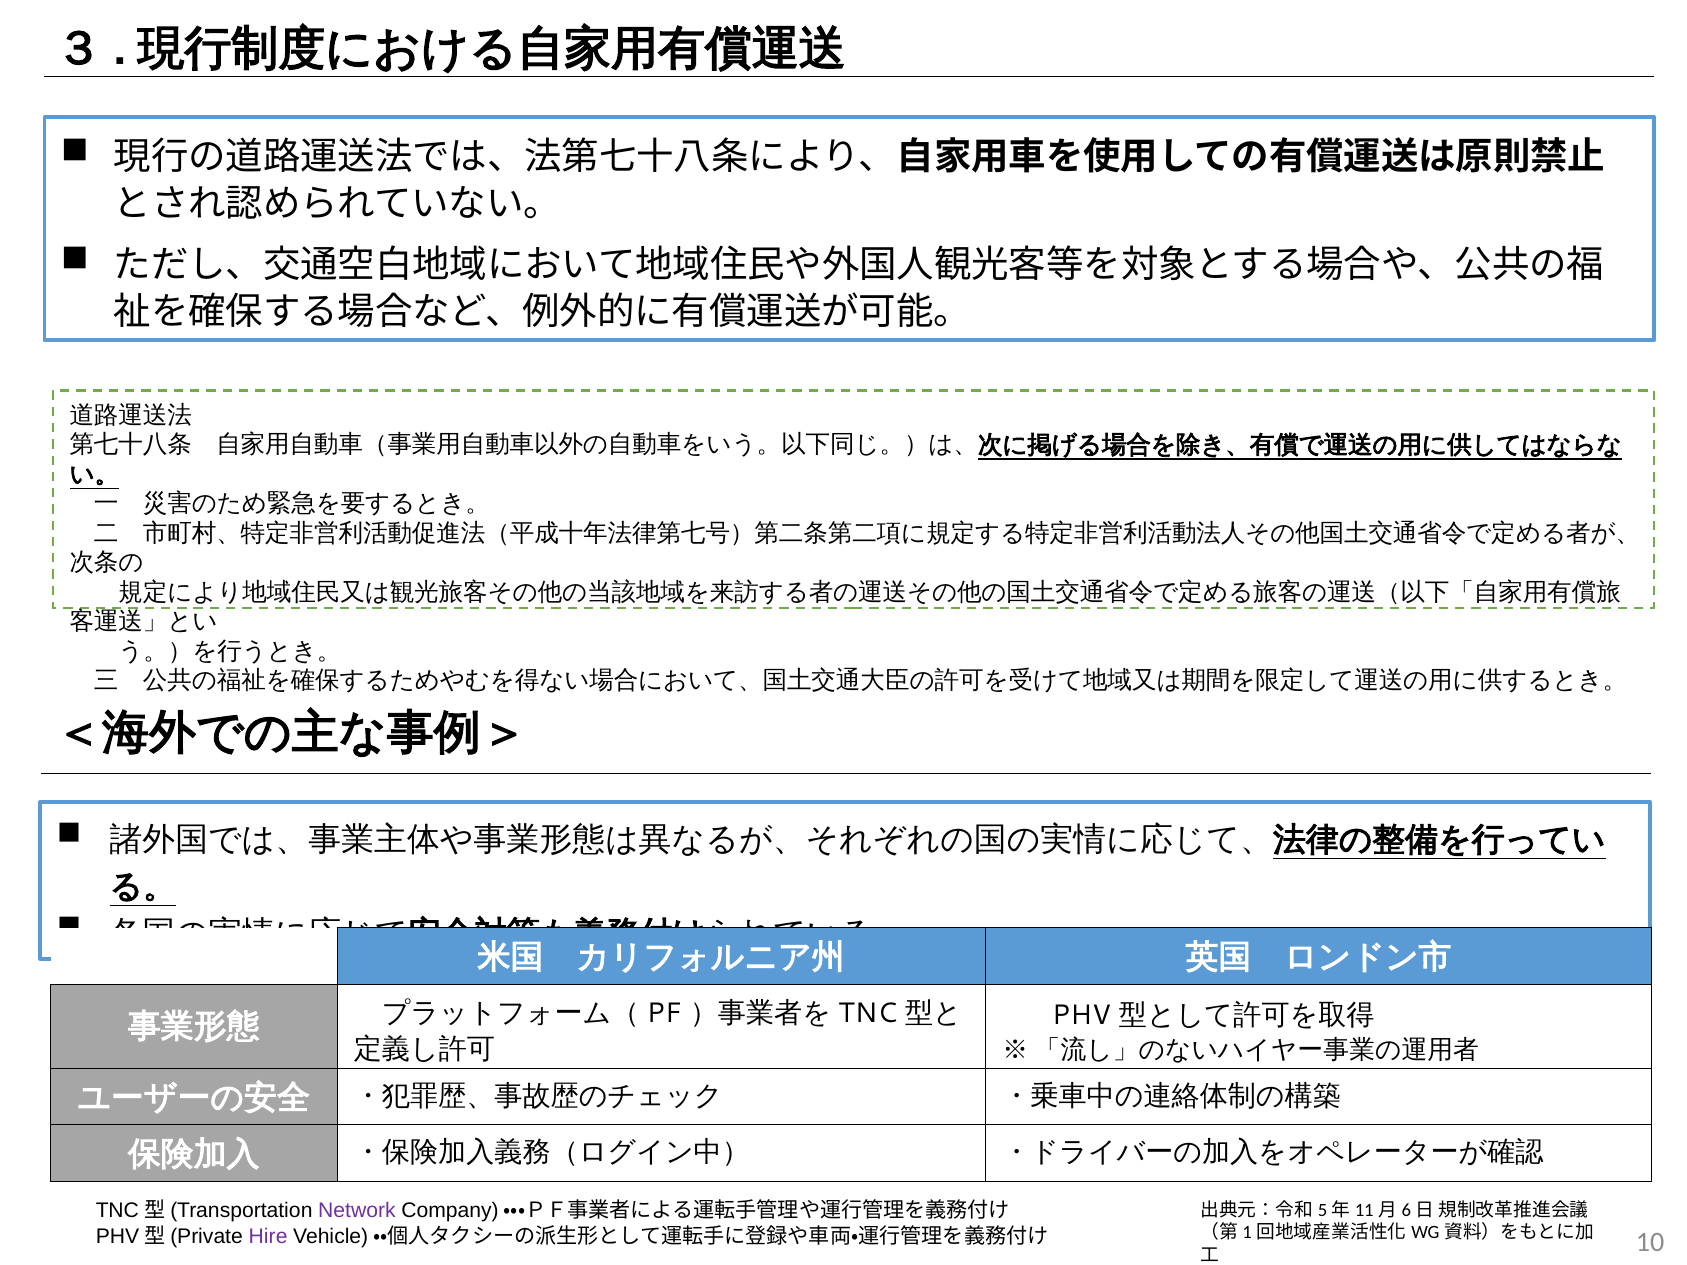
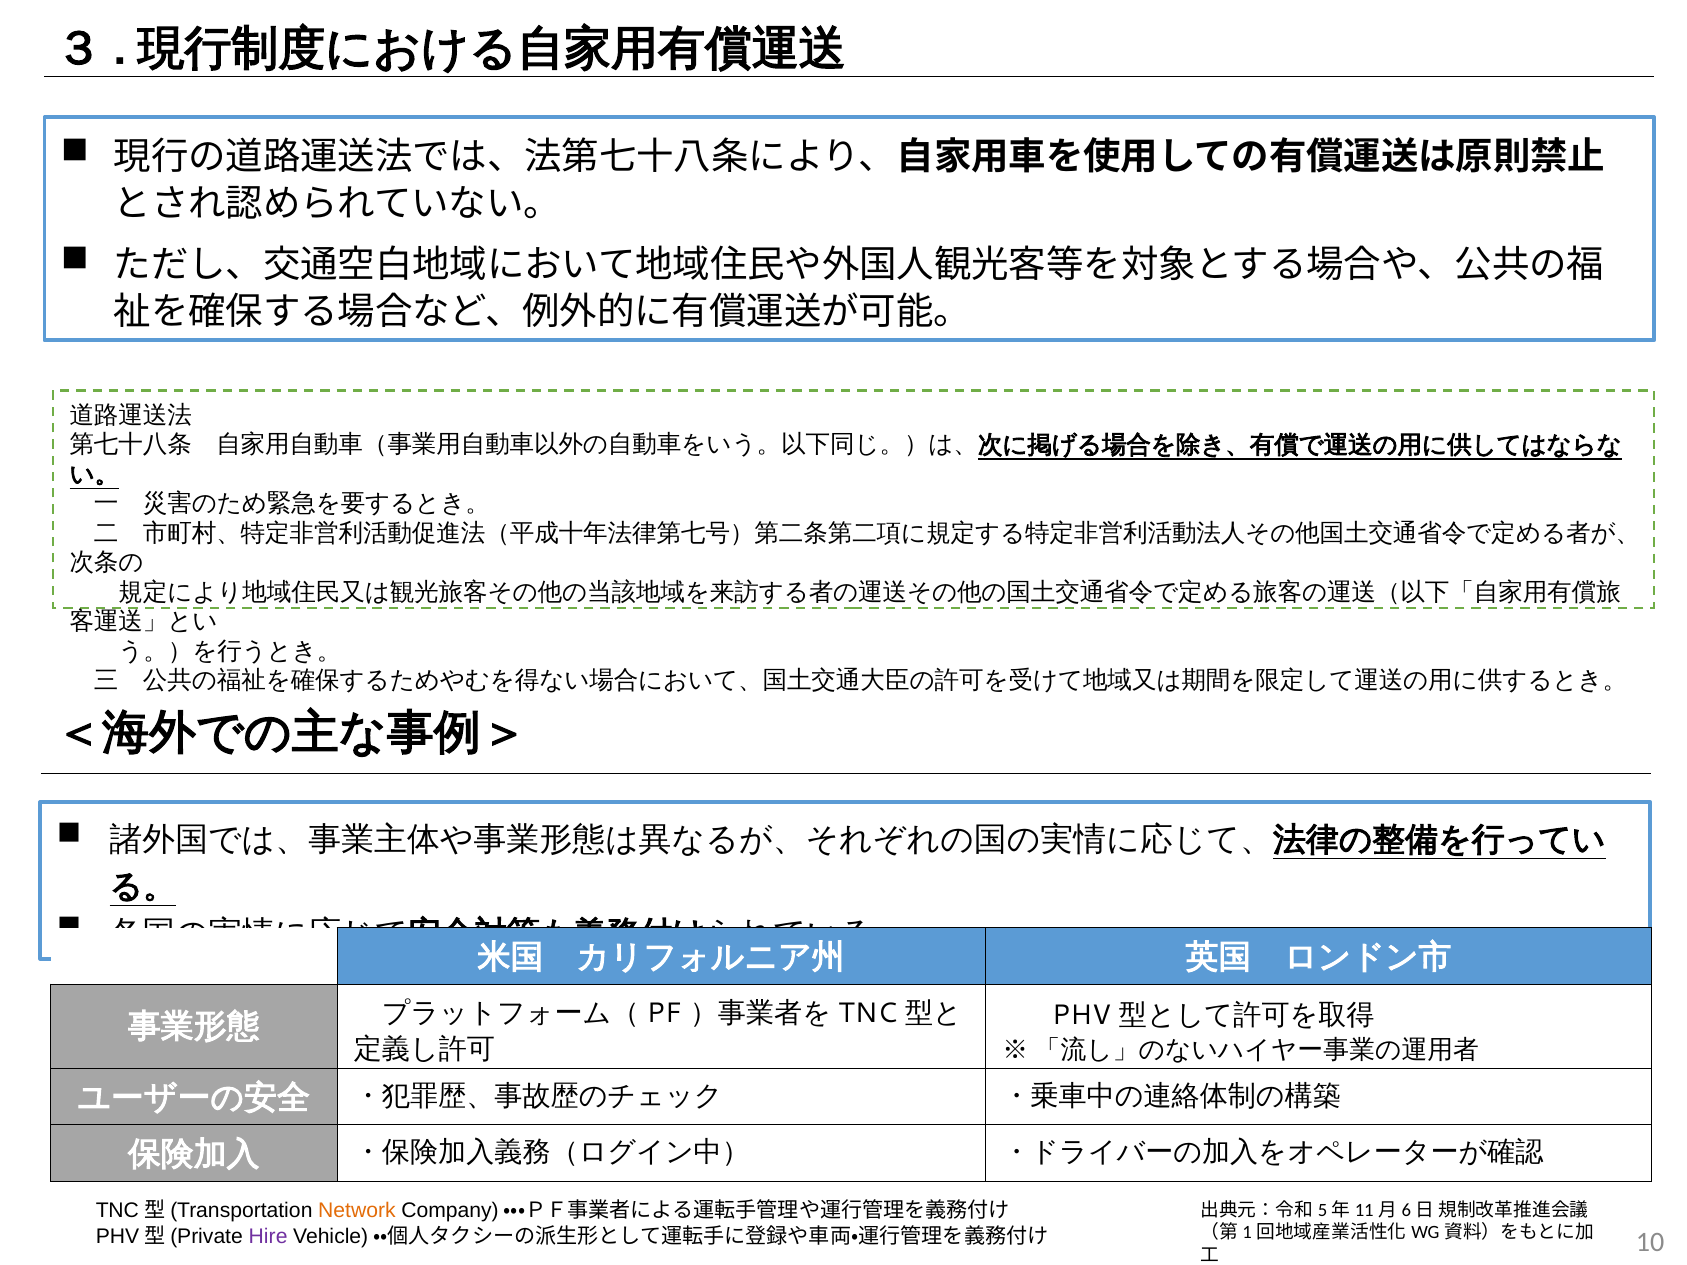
Network colour: purple -> orange
